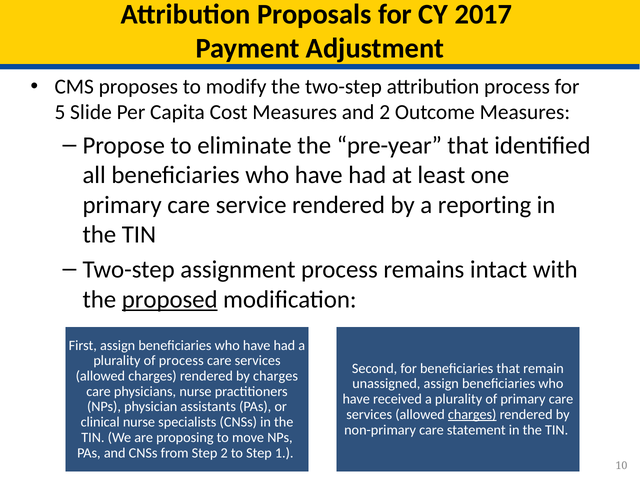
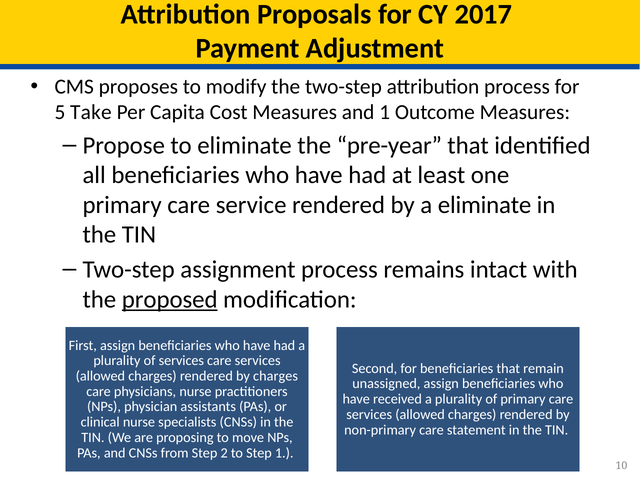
Slide: Slide -> Take
and 2: 2 -> 1
a reporting: reporting -> eliminate
of process: process -> services
charges at (472, 414) underline: present -> none
